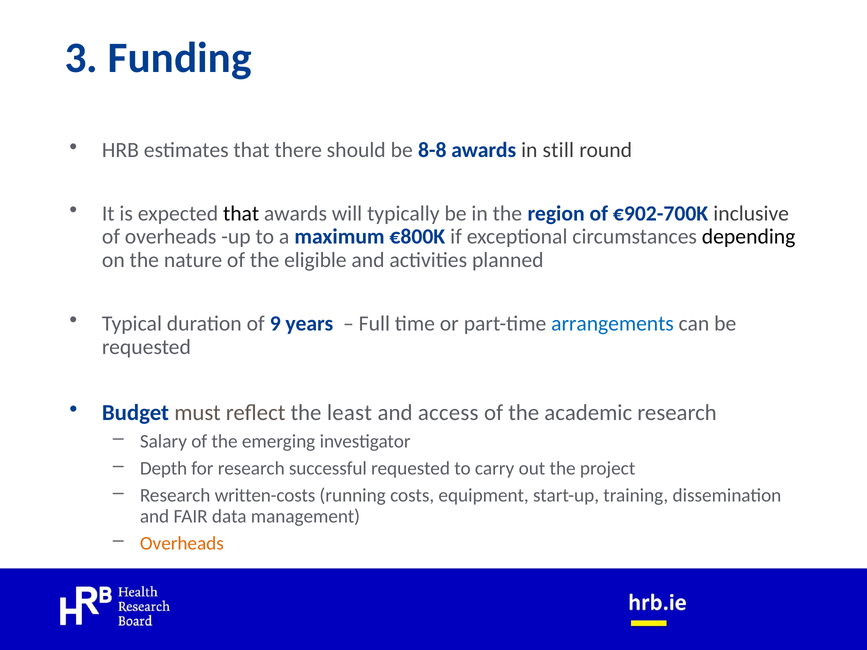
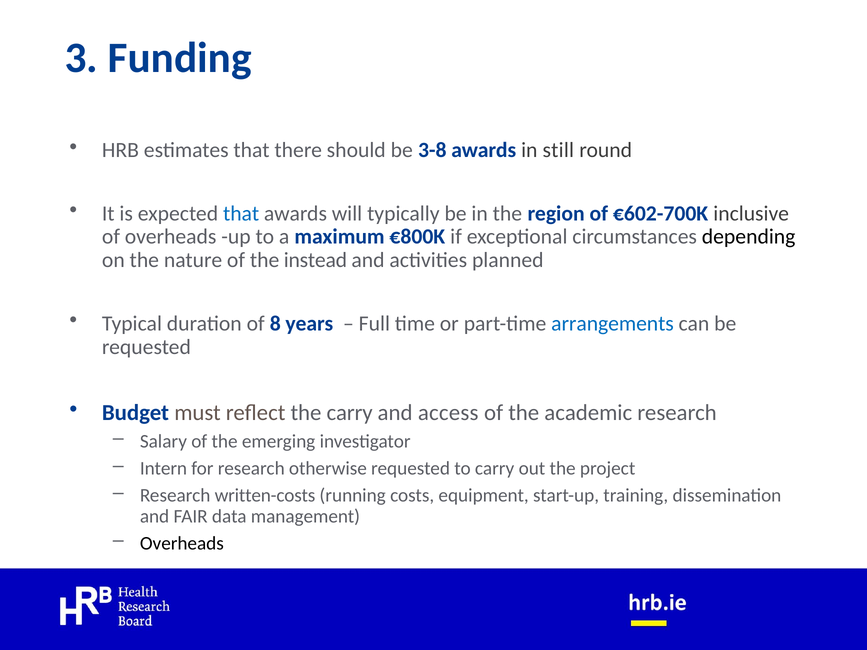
8-8: 8-8 -> 3-8
that at (241, 214) colour: black -> blue
€902-700K: €902-700K -> €602-700K
eligible: eligible -> instead
9: 9 -> 8
the least: least -> carry
Depth: Depth -> Intern
successful: successful -> otherwise
Overheads at (182, 544) colour: orange -> black
